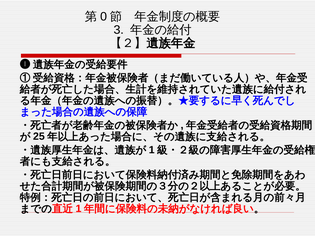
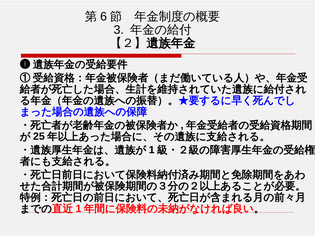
0: 0 -> 6
